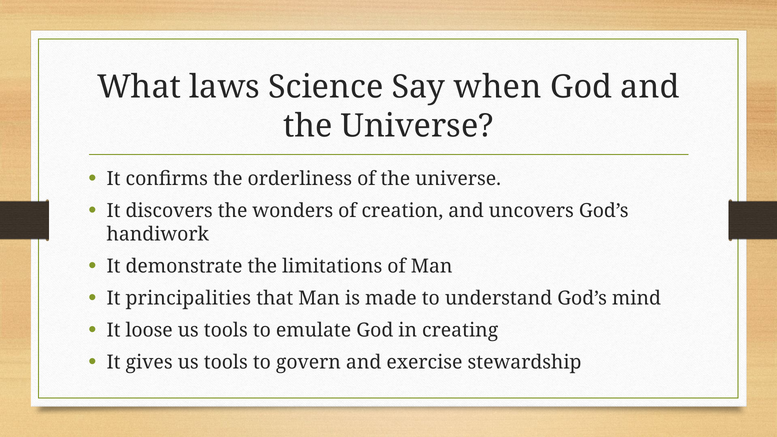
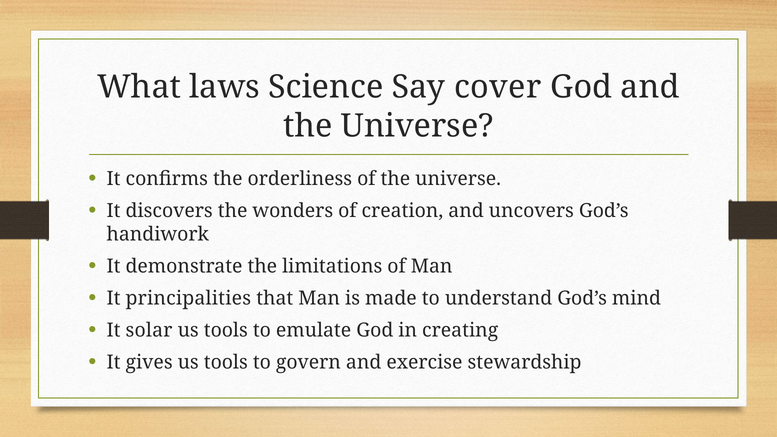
when: when -> cover
loose: loose -> solar
